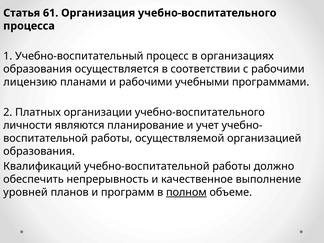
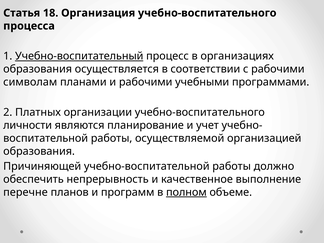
61: 61 -> 18
Учебно-воспитательный underline: none -> present
лицензию: лицензию -> символам
Квалификаций: Квалификаций -> Причиняющей
уровней: уровней -> перечне
